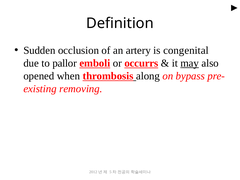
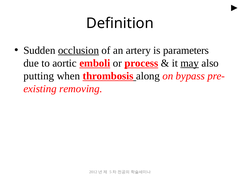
occlusion underline: none -> present
congenital: congenital -> parameters
pallor: pallor -> aortic
occurrs: occurrs -> process
opened: opened -> putting
